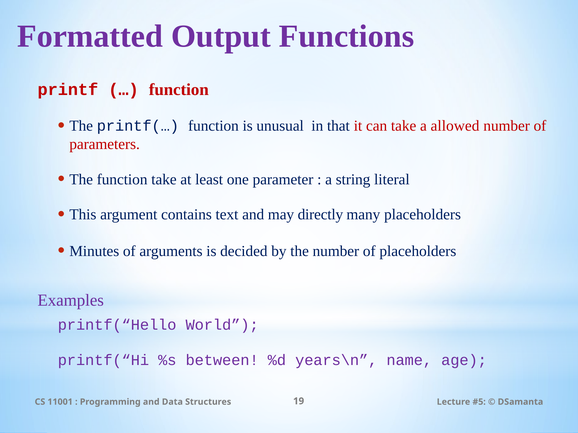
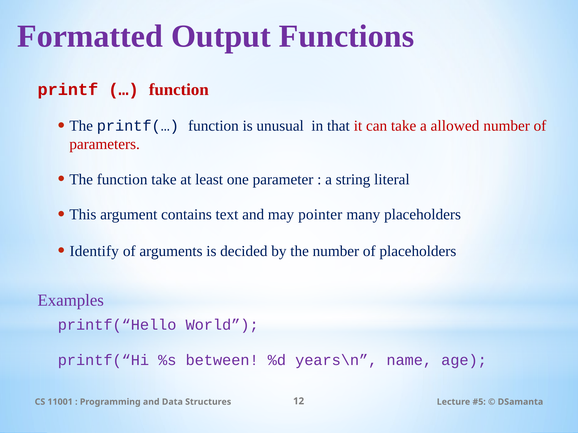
directly: directly -> pointer
Minutes: Minutes -> Identify
19: 19 -> 12
